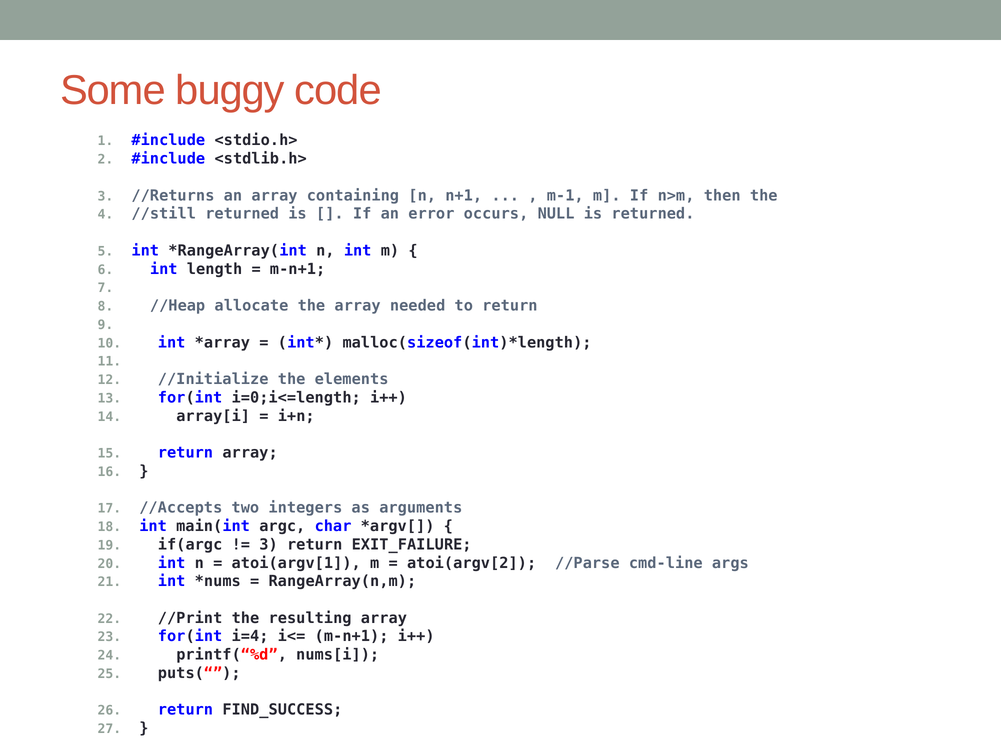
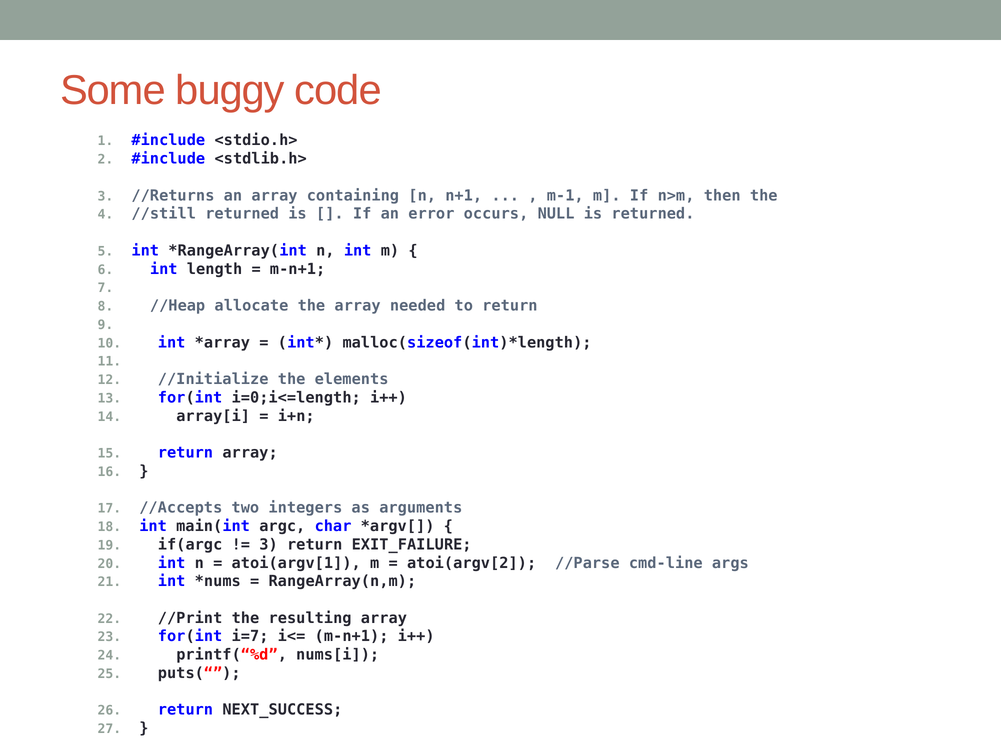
i=4: i=4 -> i=7
FIND_SUCCESS: FIND_SUCCESS -> NEXT_SUCCESS
